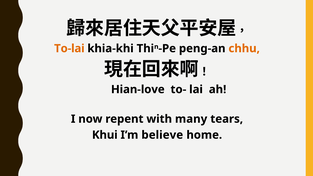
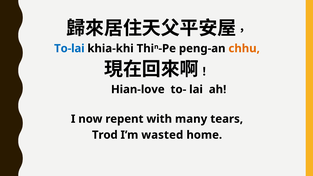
To-lai colour: orange -> blue
Khui: Khui -> Trod
believe: believe -> wasted
